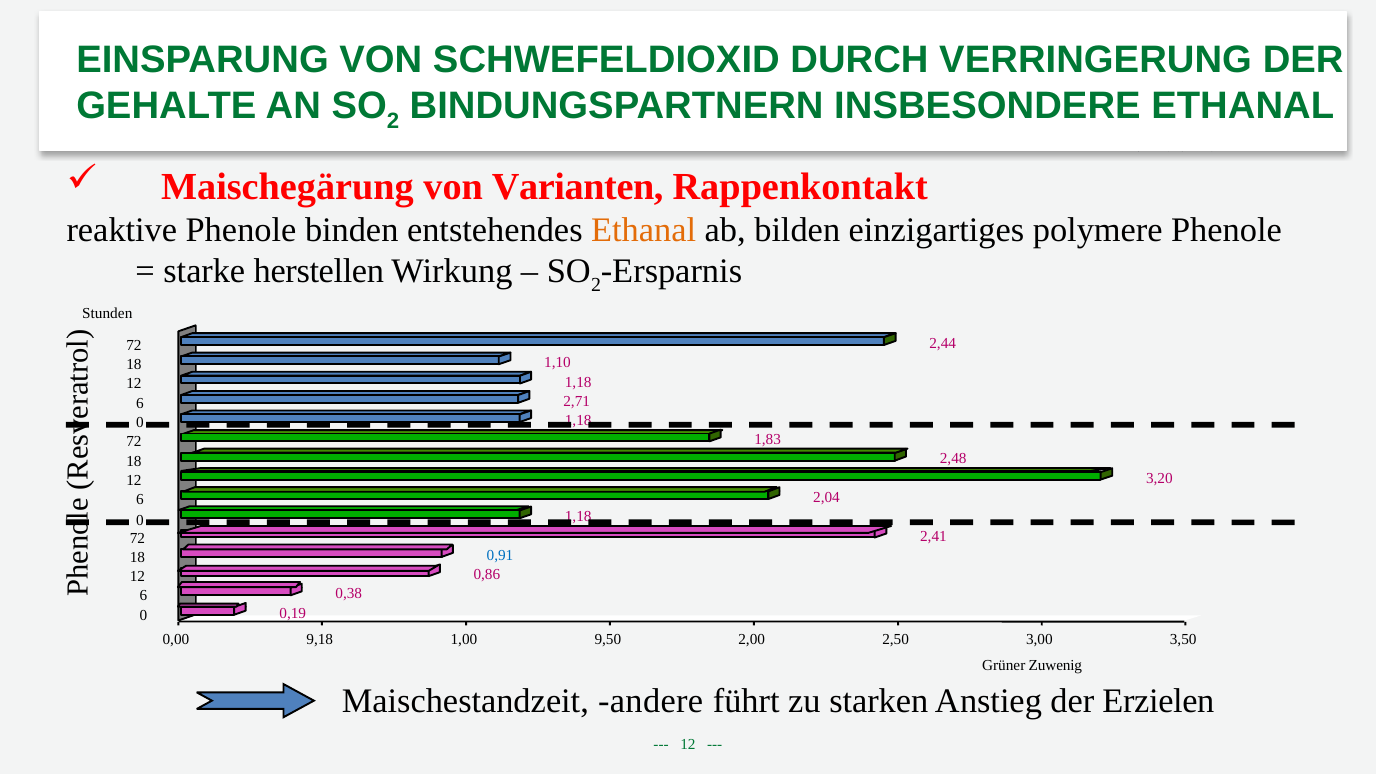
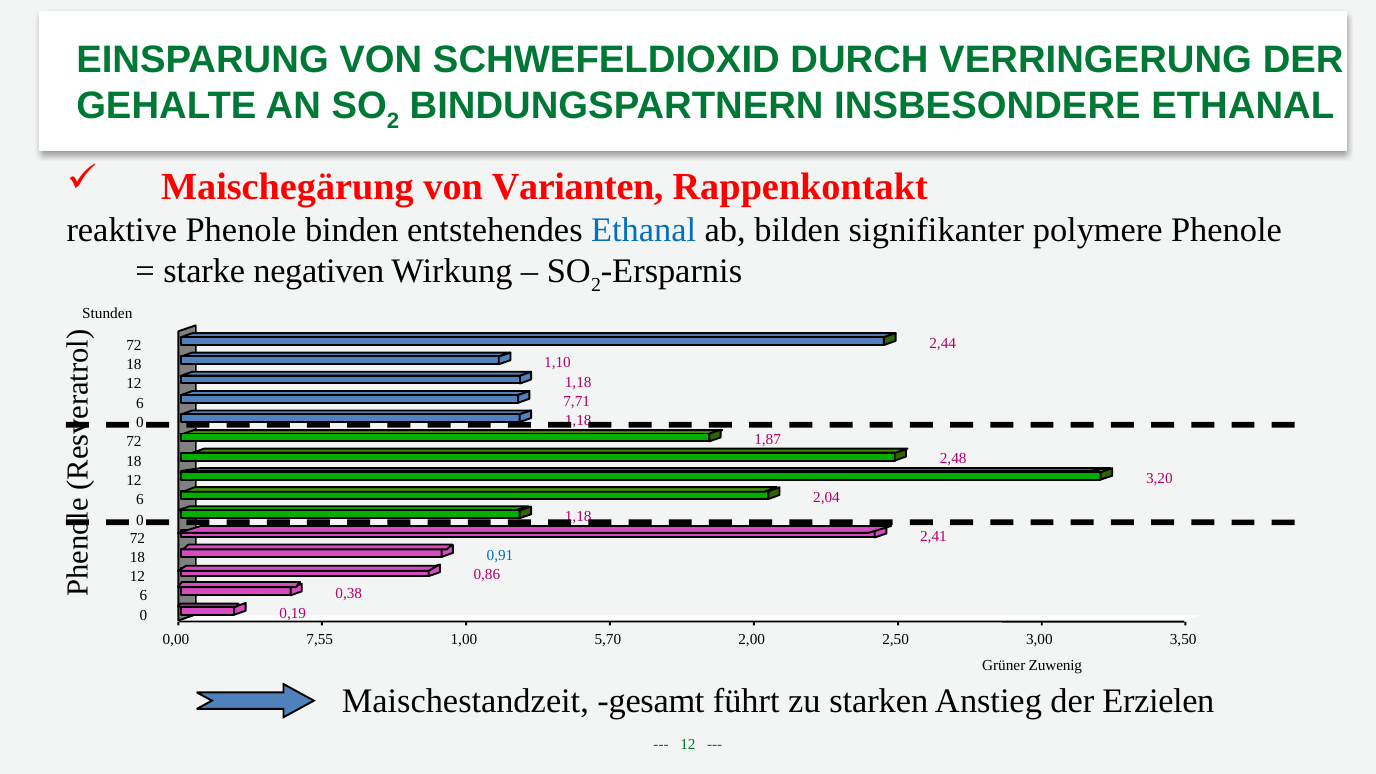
Ethanal at (644, 230) colour: orange -> blue
einzigartiges: einzigartiges -> signifikanter
herstellen: herstellen -> negativen
2,71: 2,71 -> 7,71
1,83: 1,83 -> 1,87
9,18: 9,18 -> 7,55
9,50: 9,50 -> 5,70
andere: andere -> gesamt
